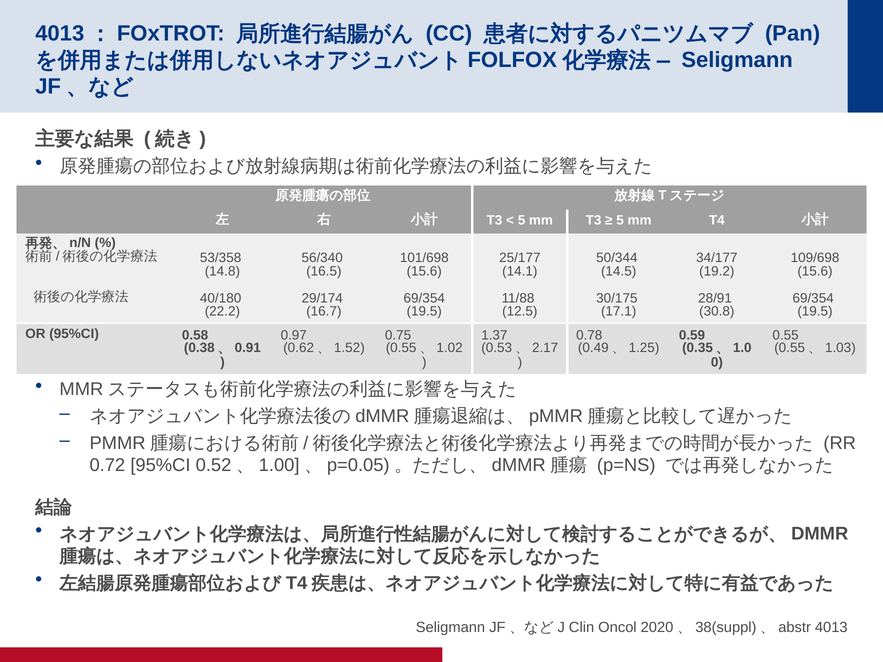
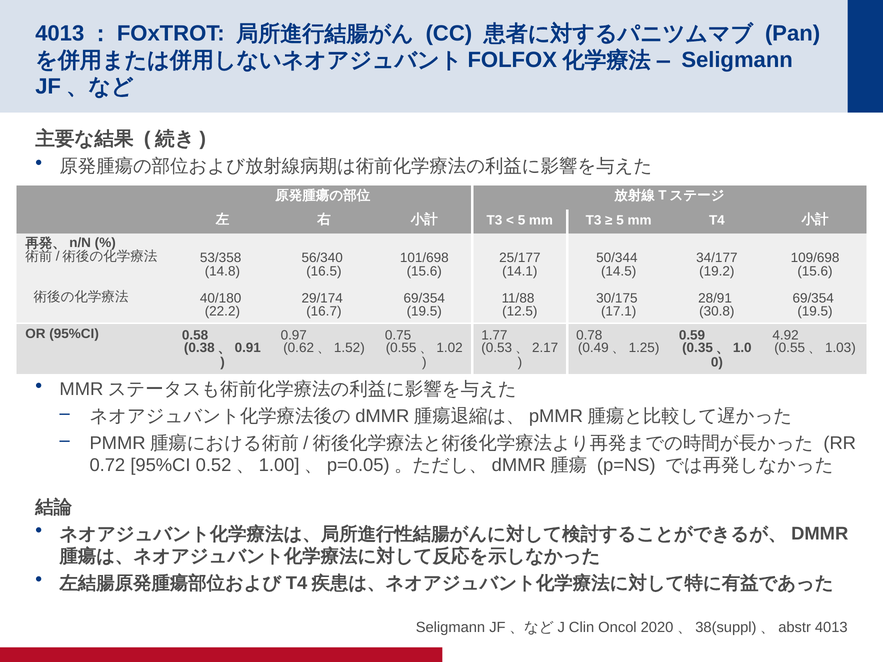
1.37: 1.37 -> 1.77
0.55: 0.55 -> 4.92
